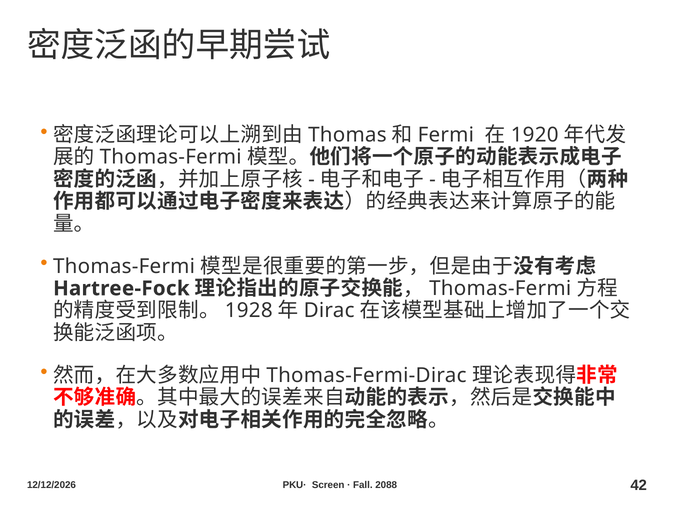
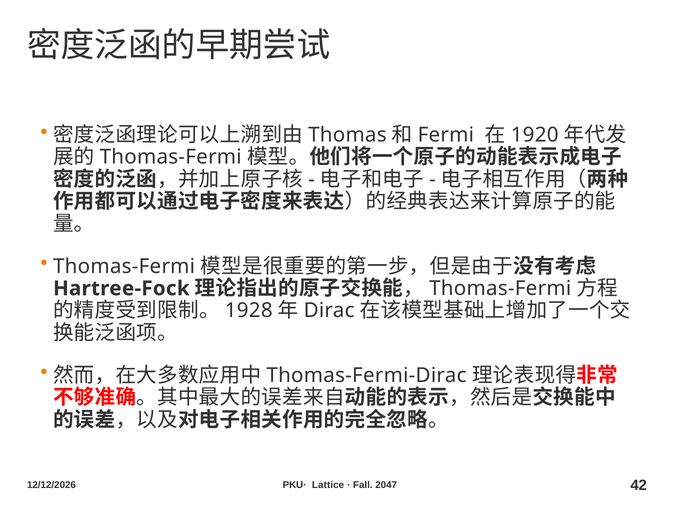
Screen: Screen -> Lattice
2088: 2088 -> 2047
